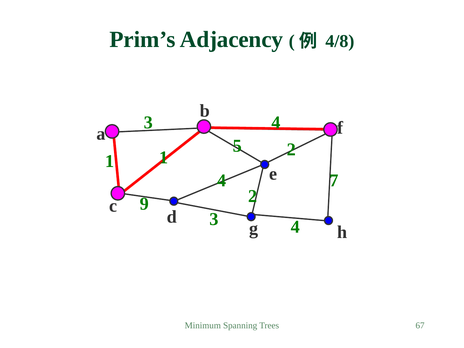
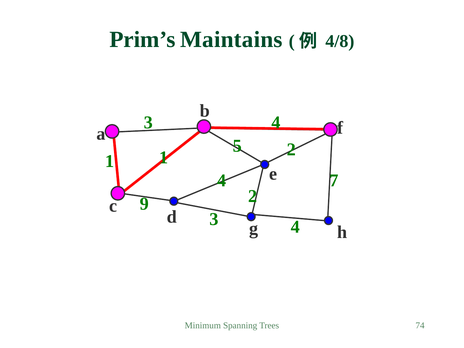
Adjacency: Adjacency -> Maintains
67: 67 -> 74
